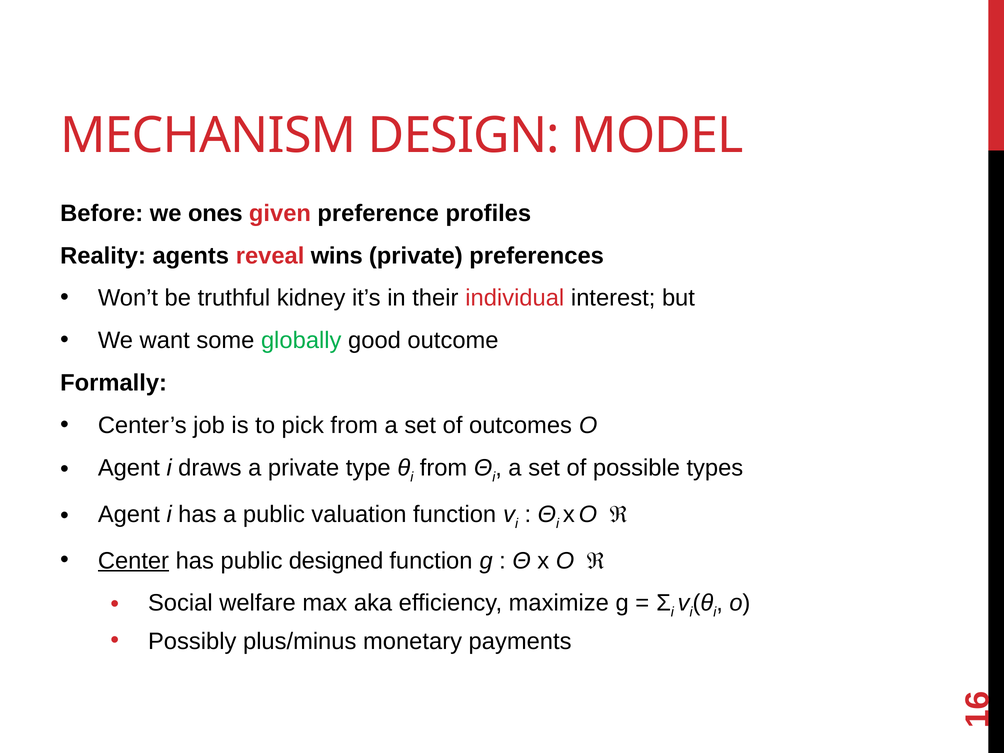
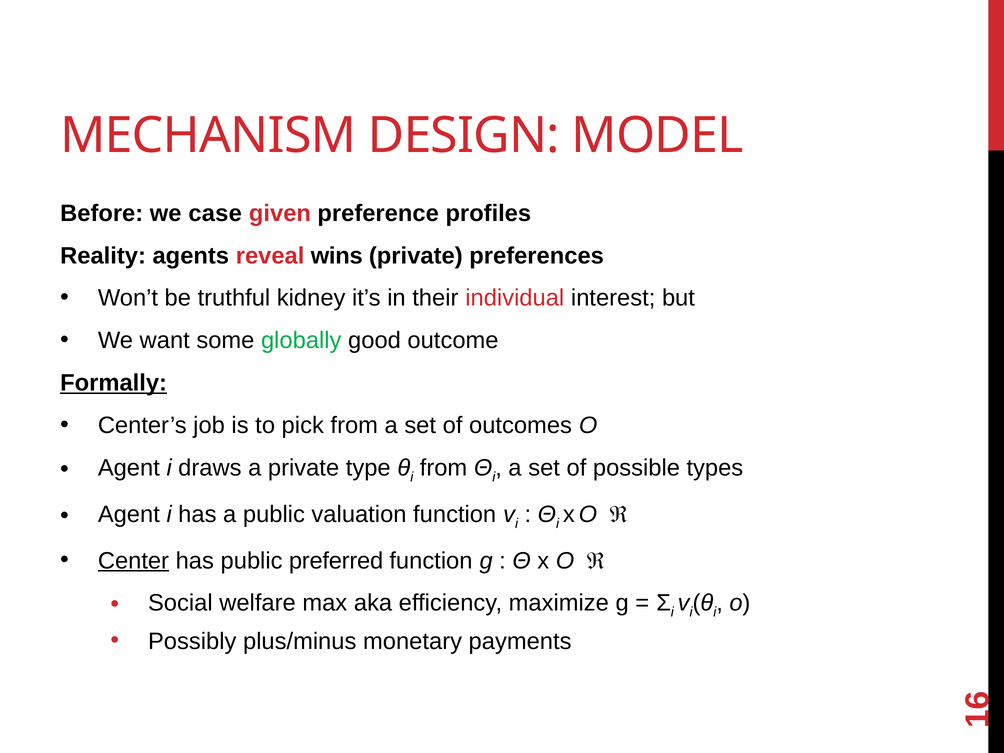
ones: ones -> case
Formally underline: none -> present
designed: designed -> preferred
